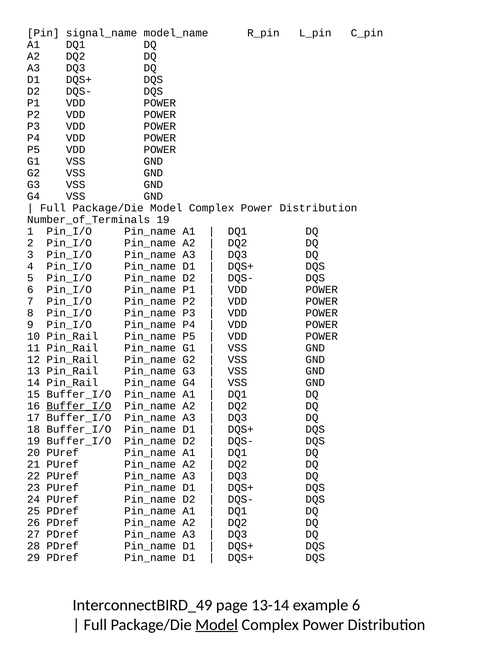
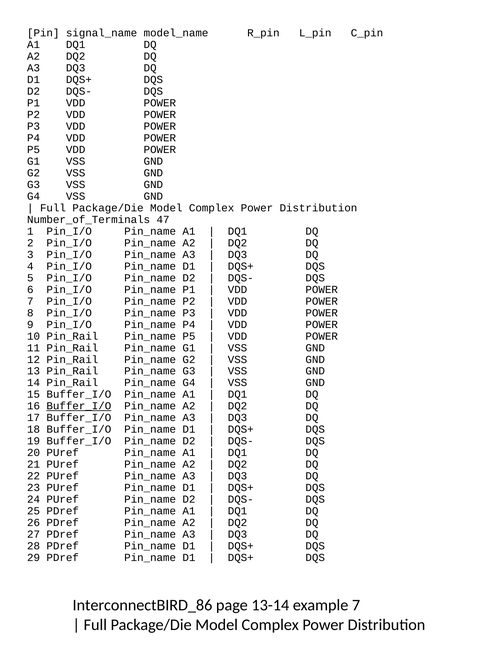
Number_of_Terminals 19: 19 -> 47
InterconnectBIRD_49: InterconnectBIRD_49 -> InterconnectBIRD_86
example 6: 6 -> 7
Model at (217, 625) underline: present -> none
